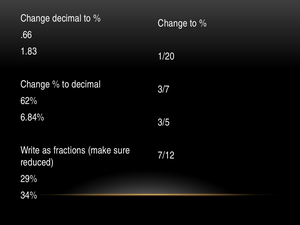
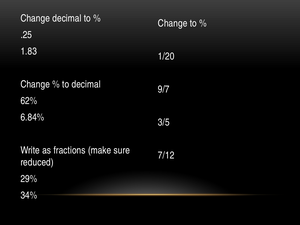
.66: .66 -> .25
3/7: 3/7 -> 9/7
